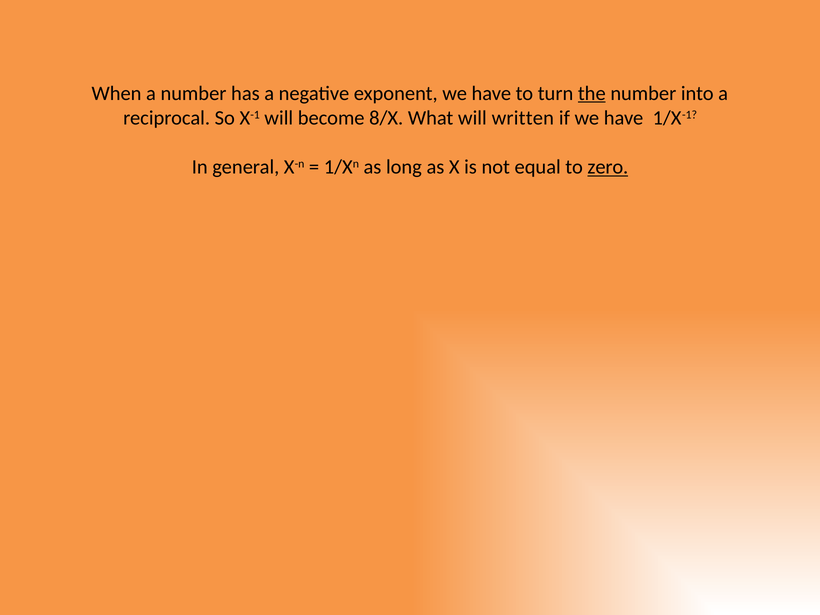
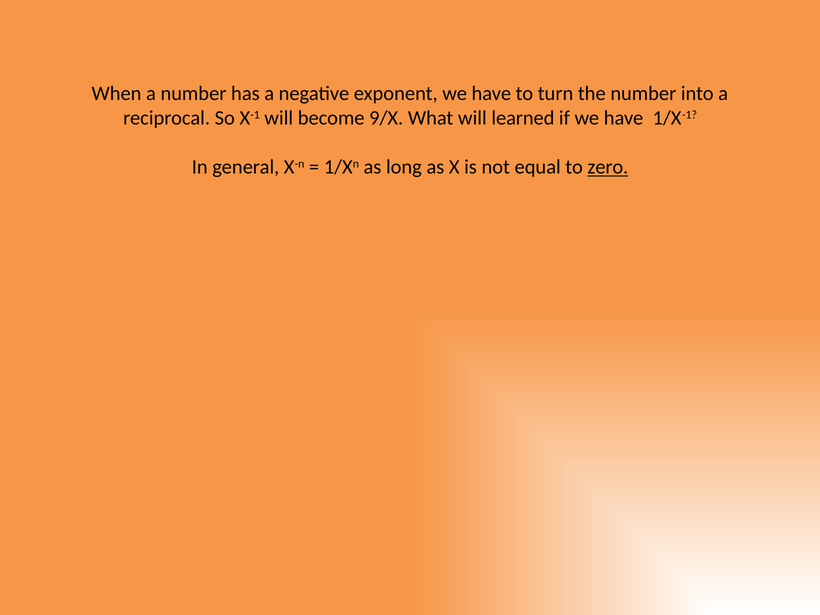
the underline: present -> none
8/X: 8/X -> 9/X
written: written -> learned
